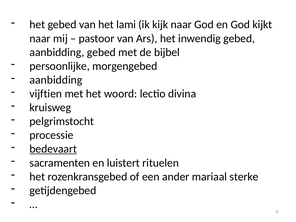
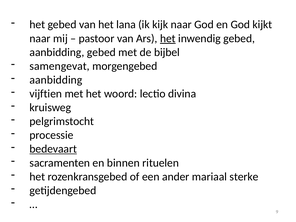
lami: lami -> lana
het at (168, 38) underline: none -> present
persoonlijke: persoonlijke -> samengevat
luistert: luistert -> binnen
